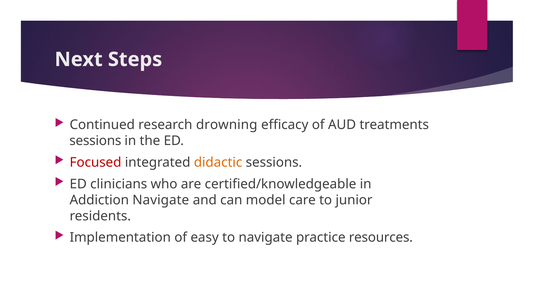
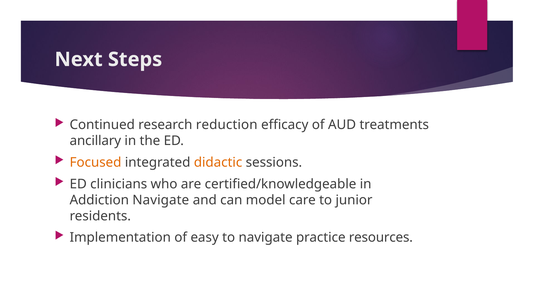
drowning: drowning -> reduction
sessions at (95, 141): sessions -> ancillary
Focused colour: red -> orange
